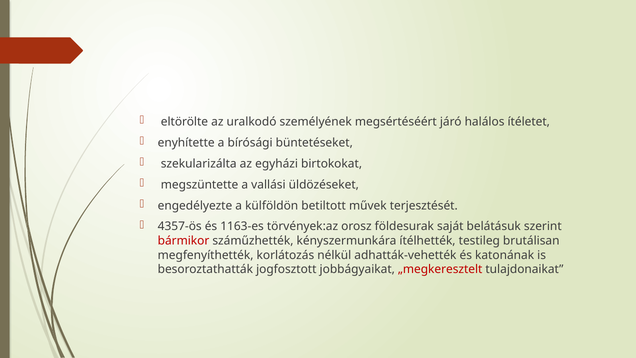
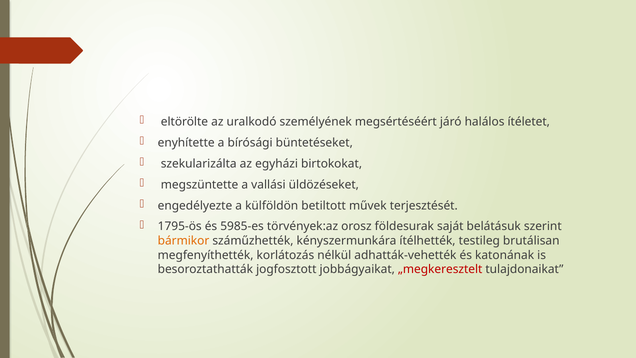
4357-ös: 4357-ös -> 1795-ös
1163-es: 1163-es -> 5985-es
bármikor colour: red -> orange
